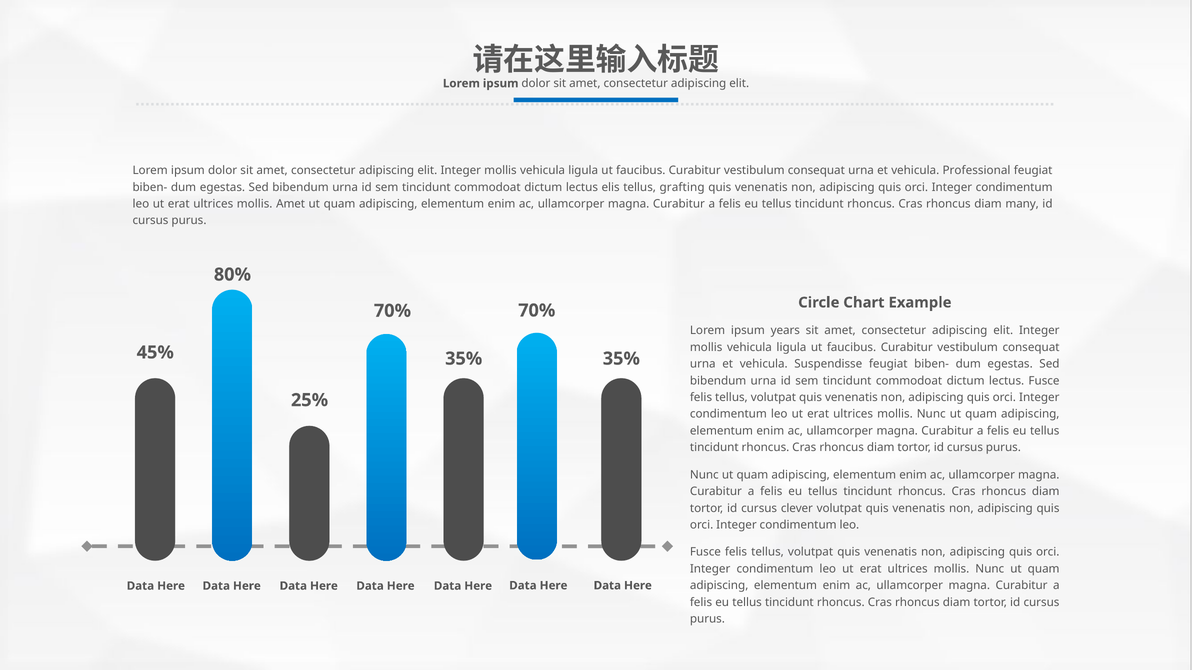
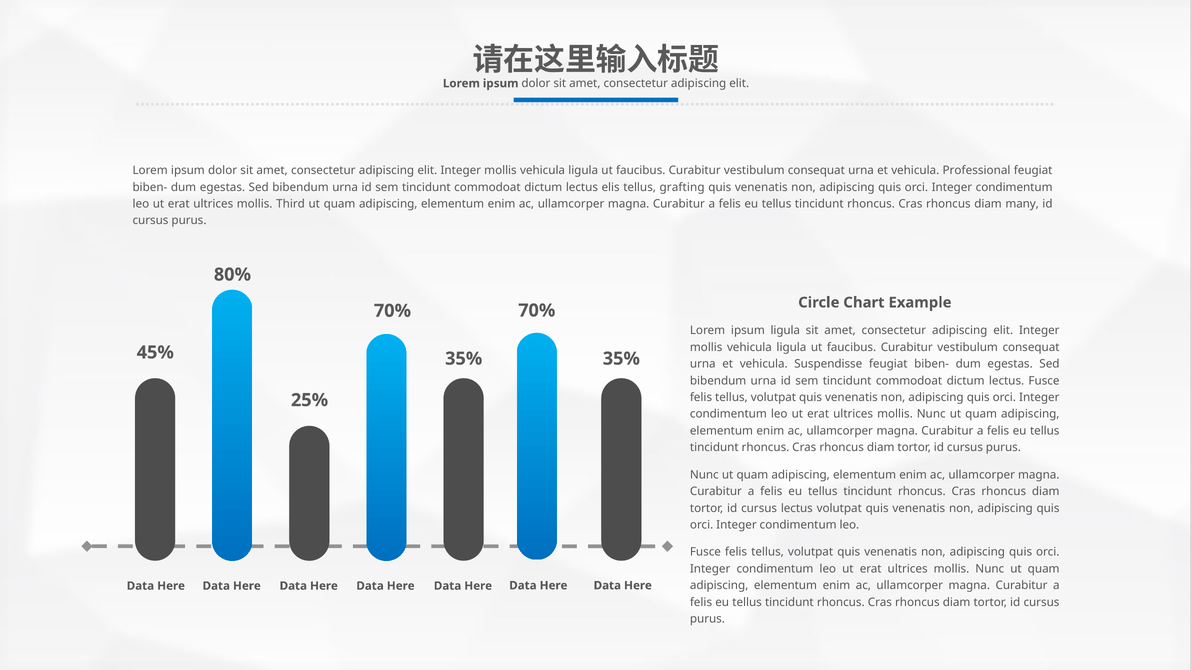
mollis Amet: Amet -> Third
ipsum years: years -> ligula
cursus clever: clever -> lectus
